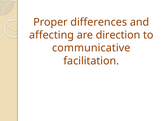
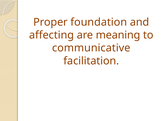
differences: differences -> foundation
direction: direction -> meaning
